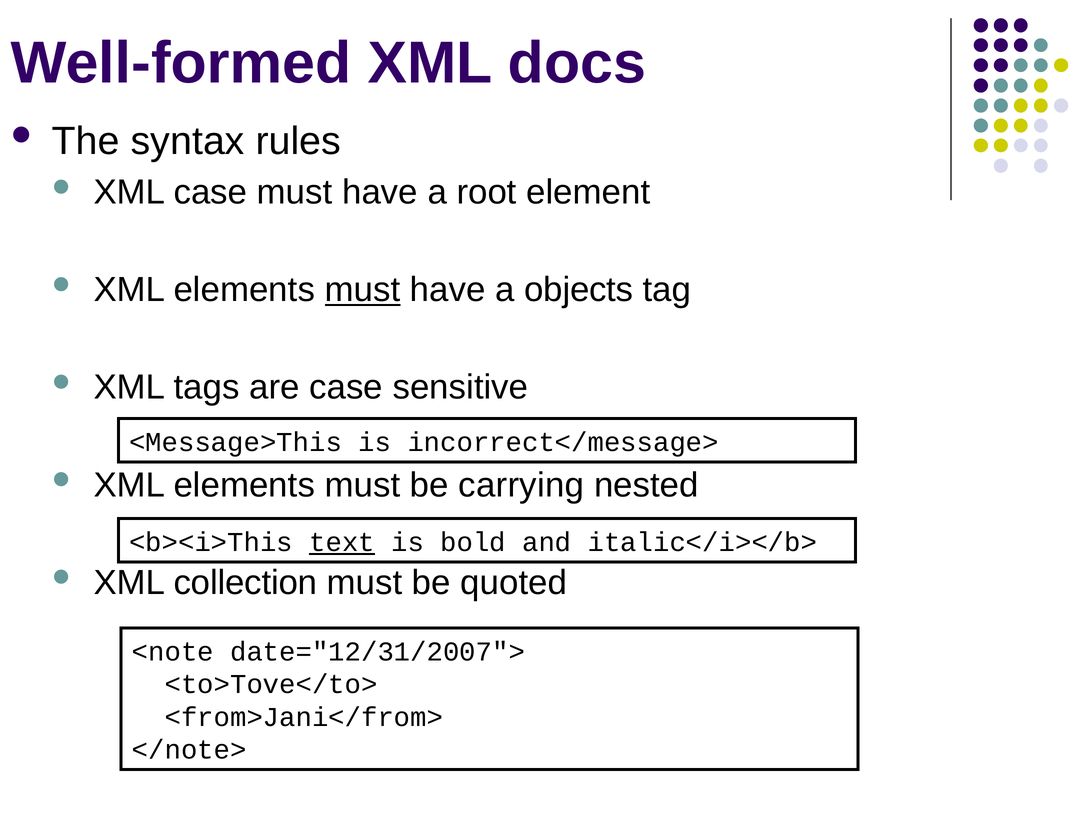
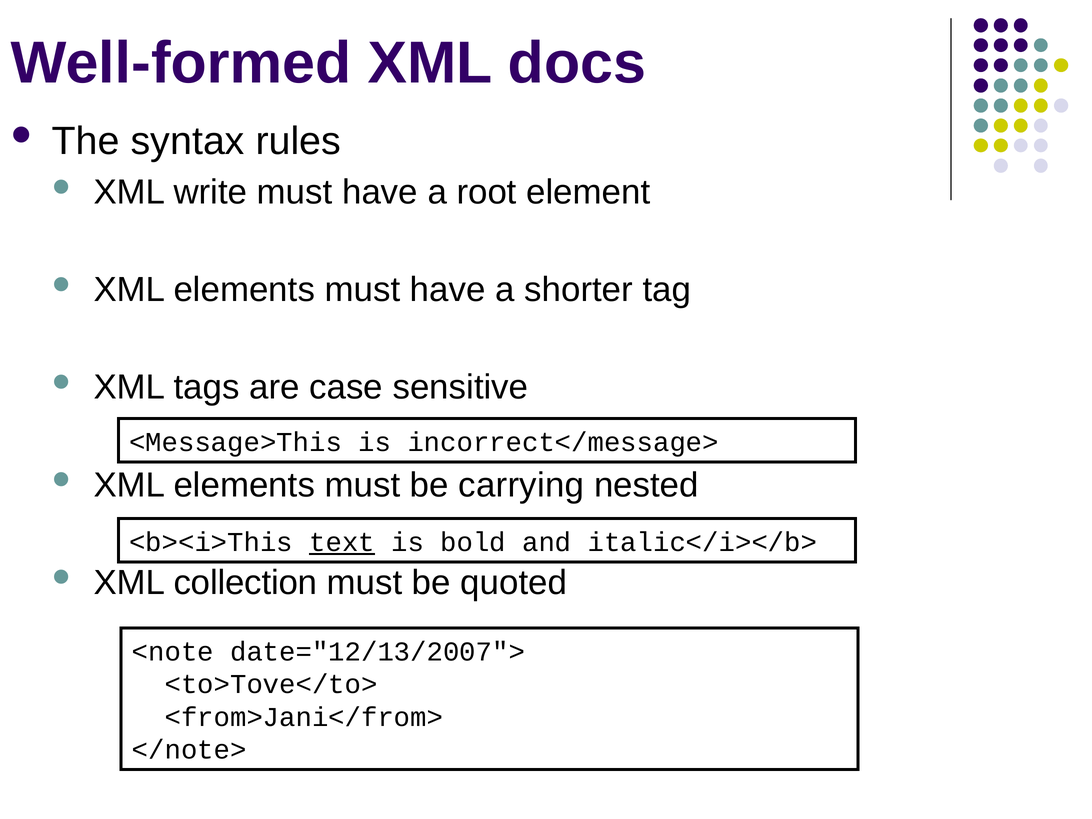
XML case: case -> write
must at (363, 290) underline: present -> none
objects: objects -> shorter
date="12/31/2007">: date="12/31/2007"> -> date="12/13/2007">
